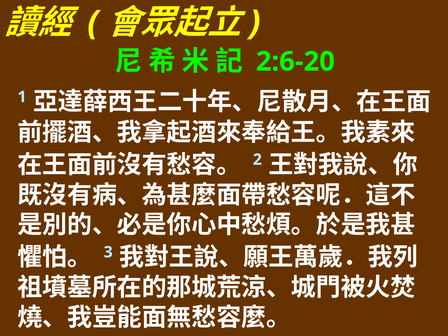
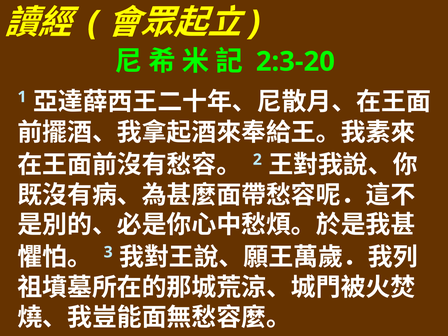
2:6-20: 2:6-20 -> 2:3-20
